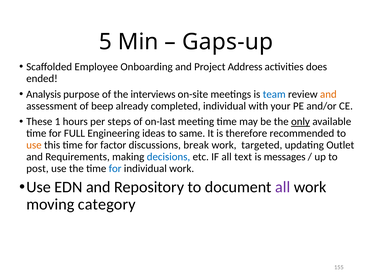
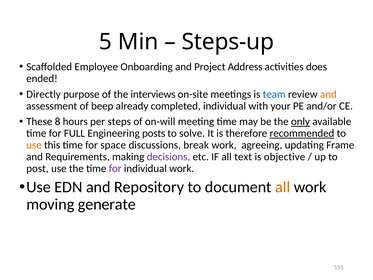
Gaps-up: Gaps-up -> Steps-up
Analysis: Analysis -> Directly
1: 1 -> 8
on-last: on-last -> on-will
ideas: ideas -> posts
same: same -> solve
recommended underline: none -> present
factor: factor -> space
targeted: targeted -> agreeing
Outlet: Outlet -> Frame
decisions colour: blue -> purple
messages: messages -> objective
for at (115, 169) colour: blue -> purple
all at (283, 187) colour: purple -> orange
category: category -> generate
